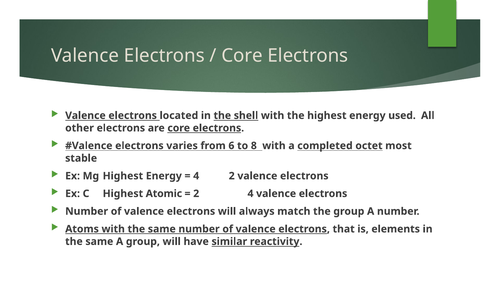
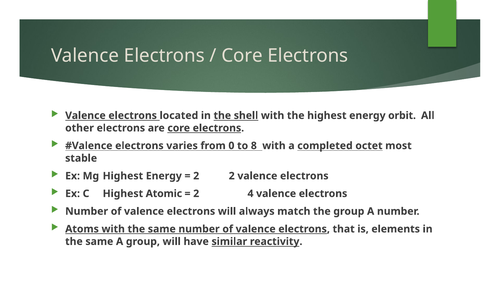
used: used -> orbit
6: 6 -> 0
4 at (196, 176): 4 -> 2
